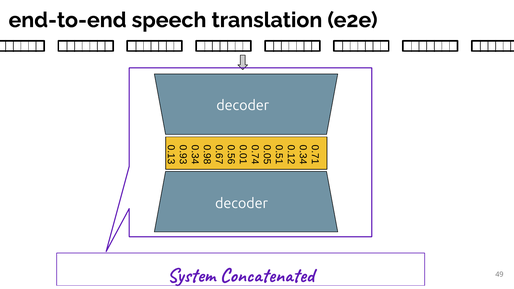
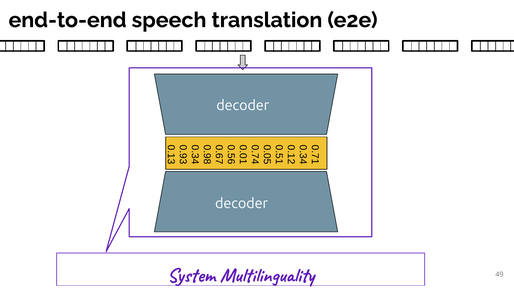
Concatenated: Concatenated -> Multilinguality
